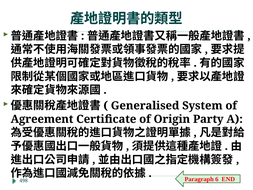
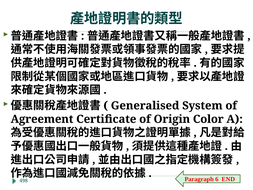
Party: Party -> Color
